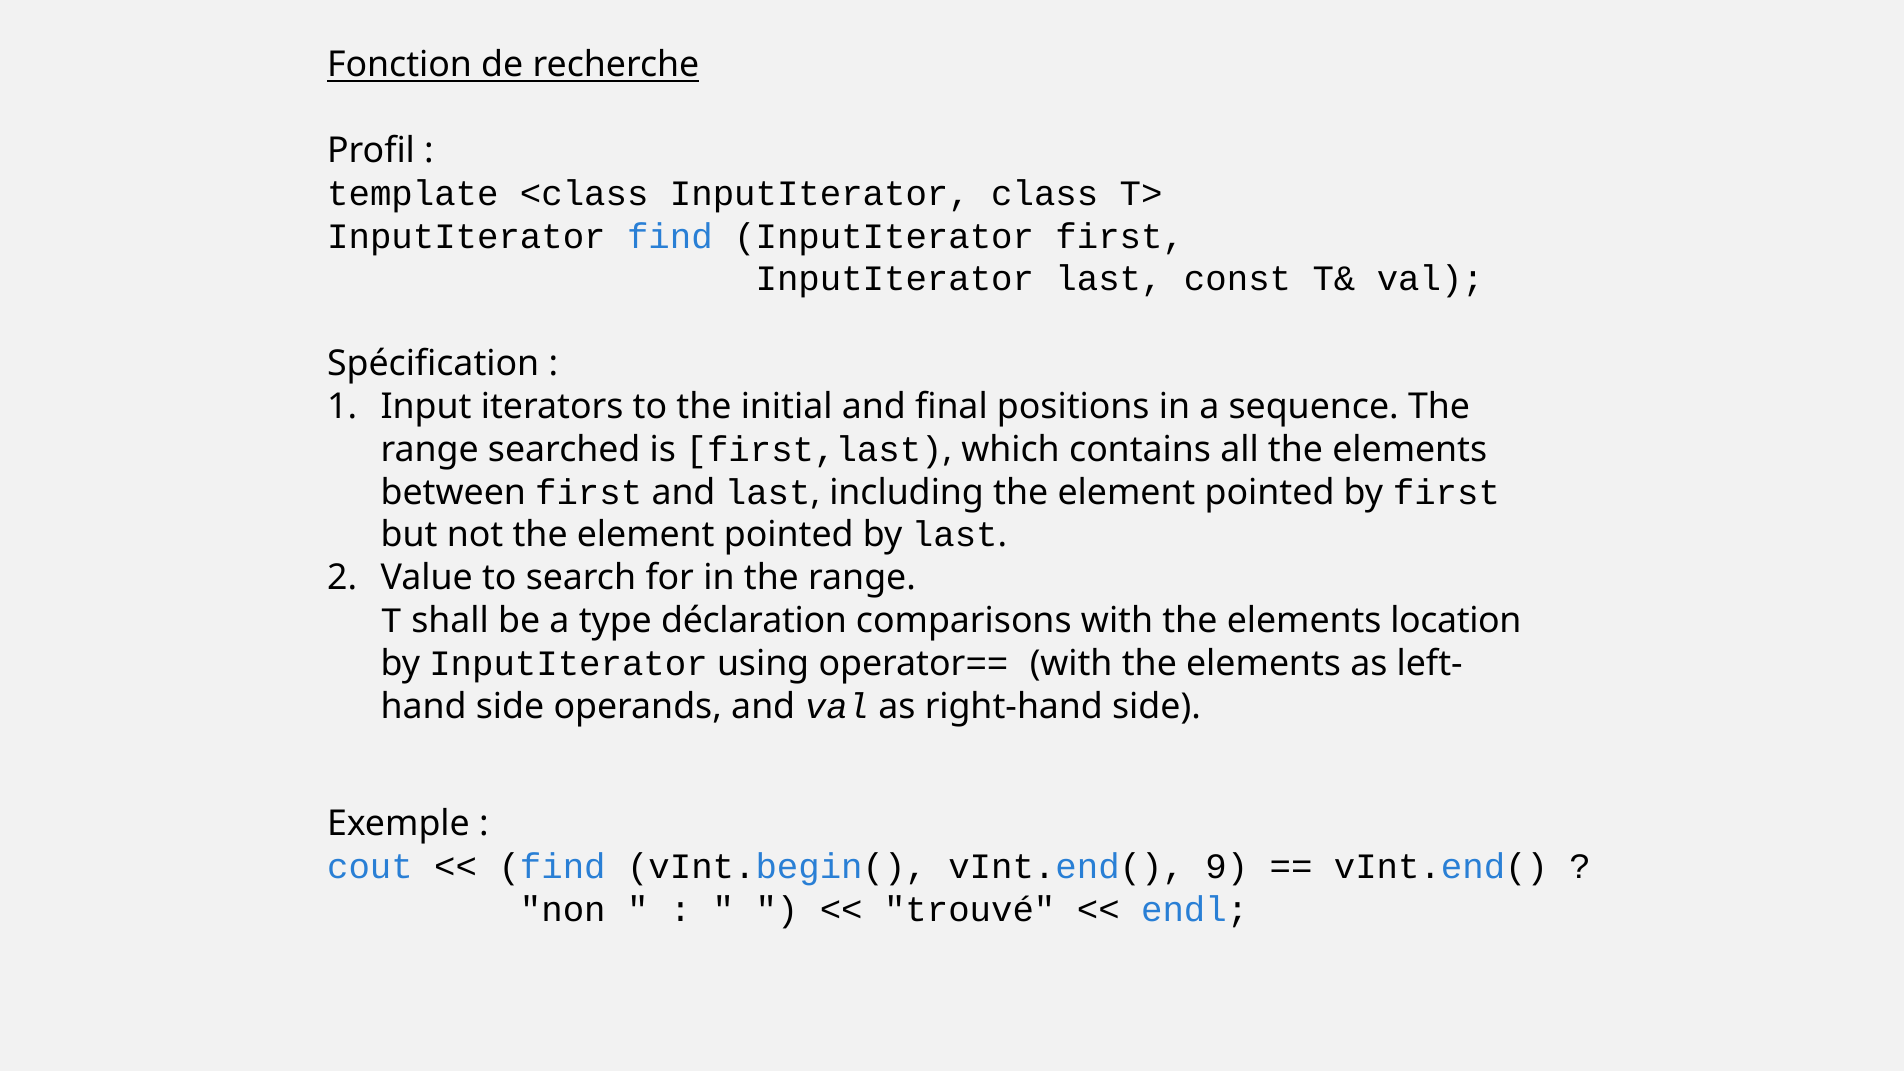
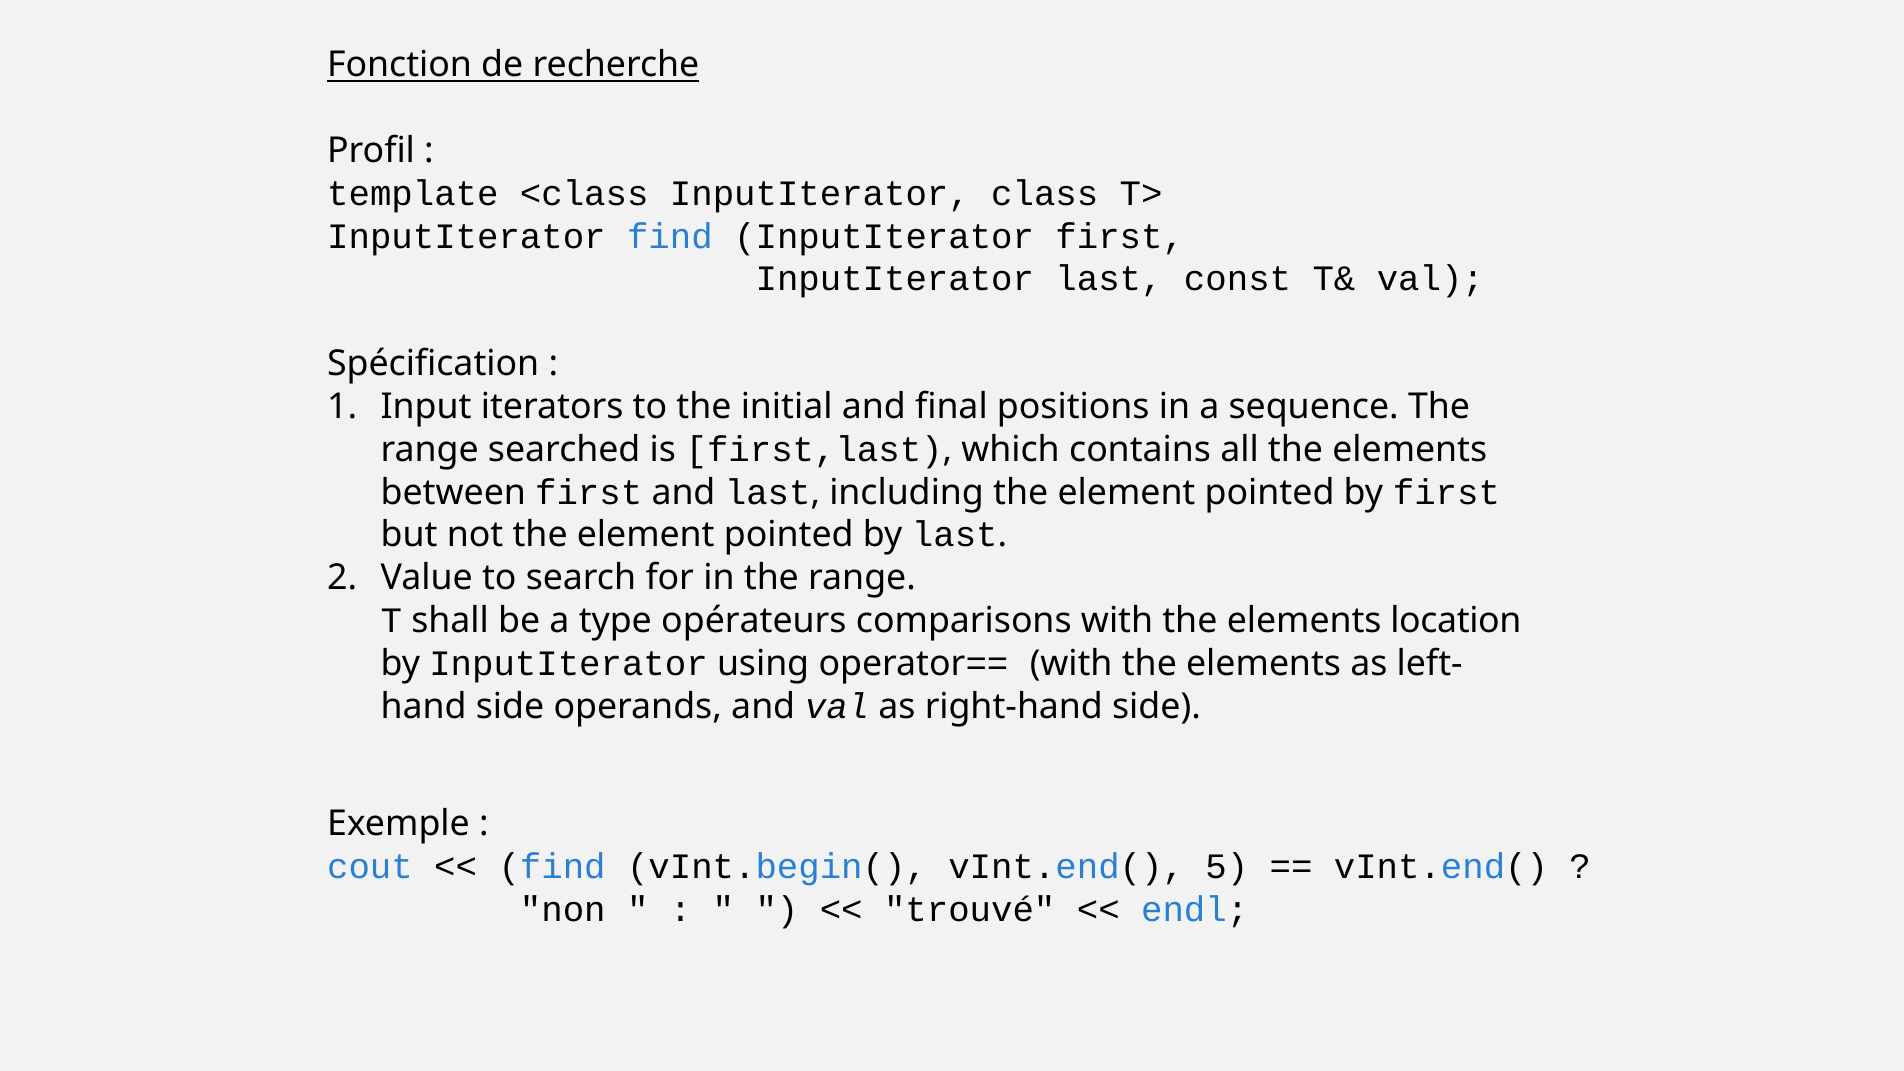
déclaration: déclaration -> opérateurs
9: 9 -> 5
